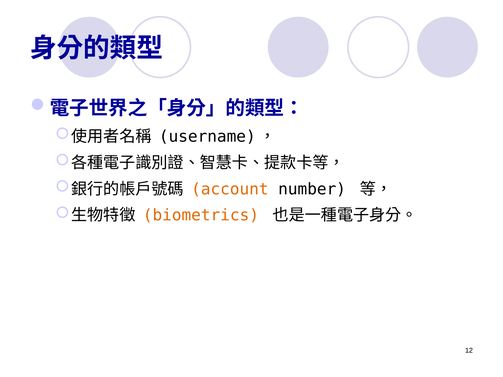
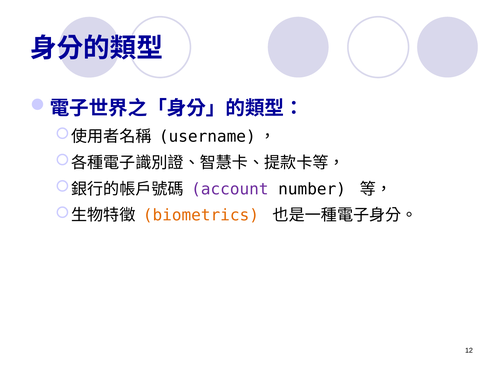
account colour: orange -> purple
